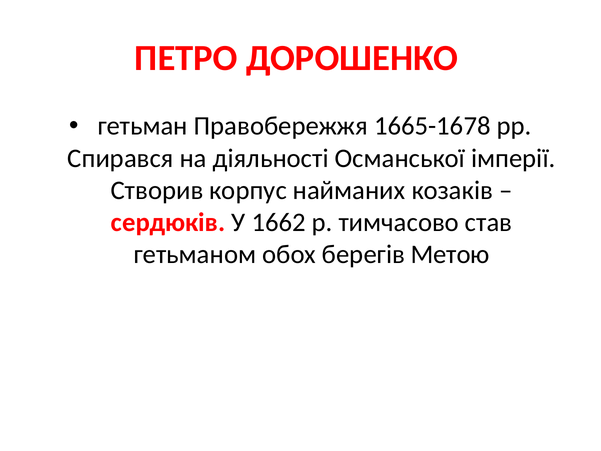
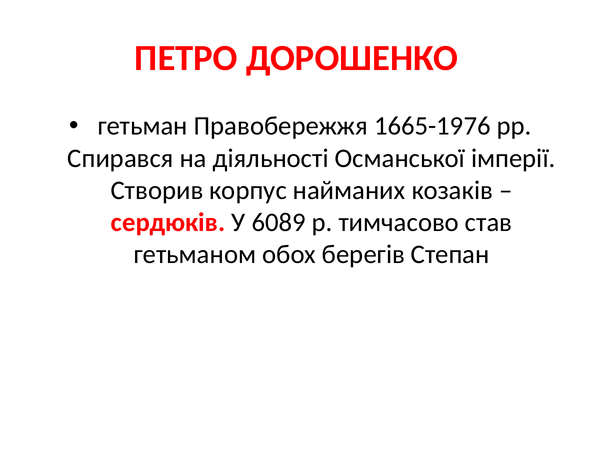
1665-1678: 1665-1678 -> 1665-1976
1662: 1662 -> 6089
Метою: Метою -> Степан
